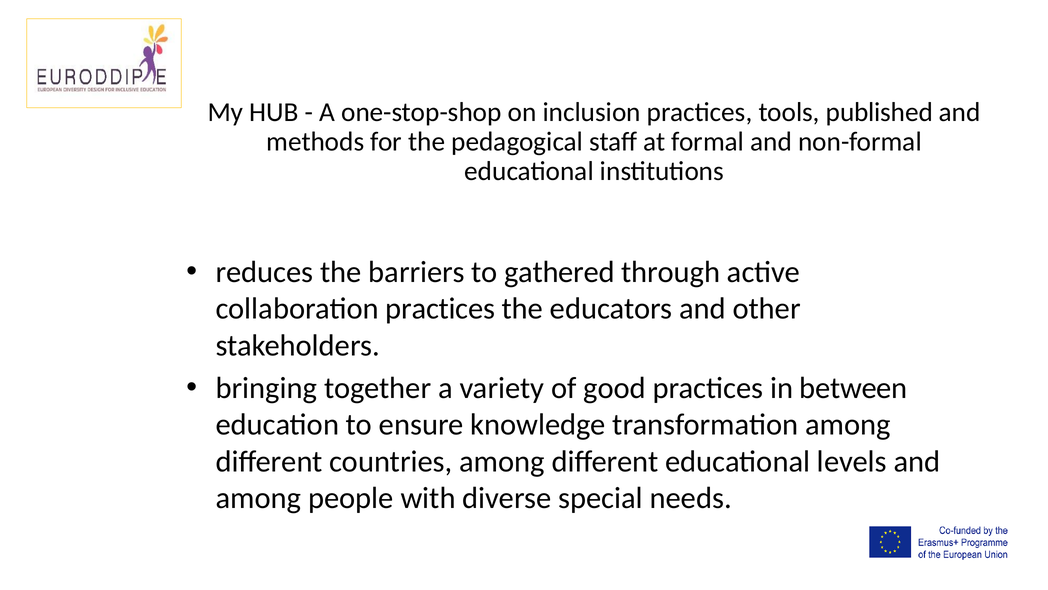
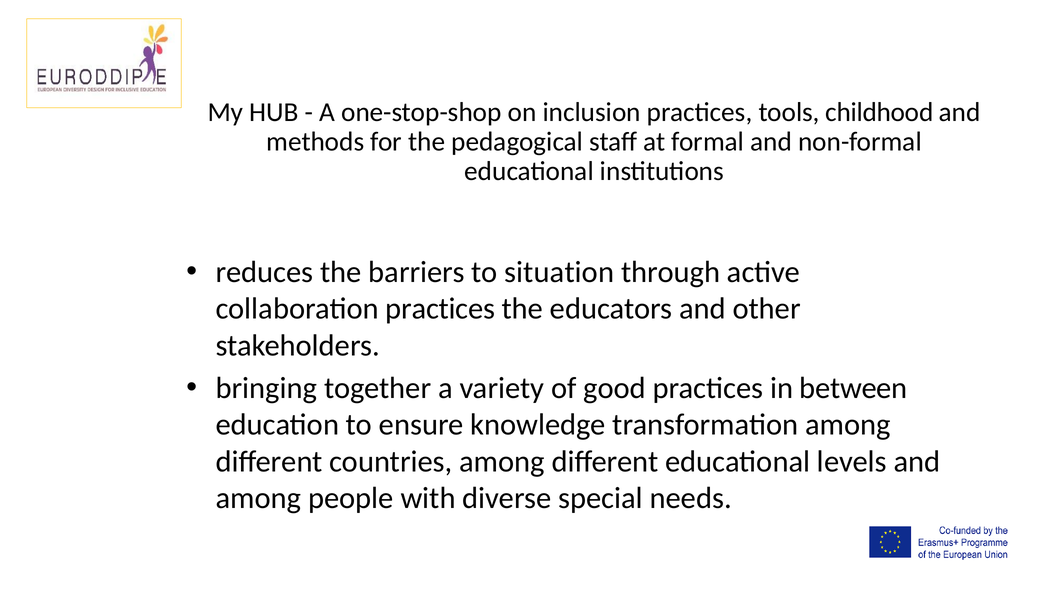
published: published -> childhood
gathered: gathered -> situation
